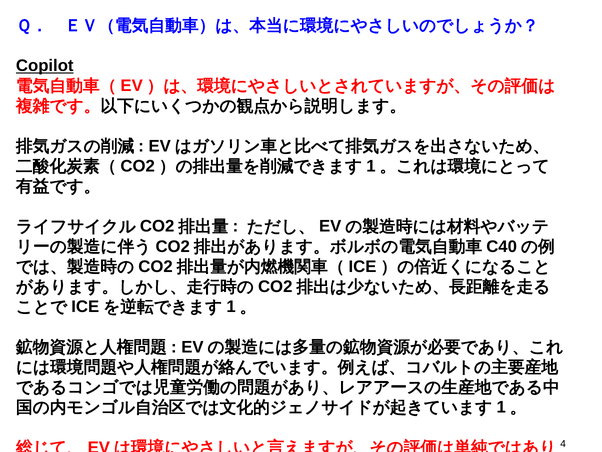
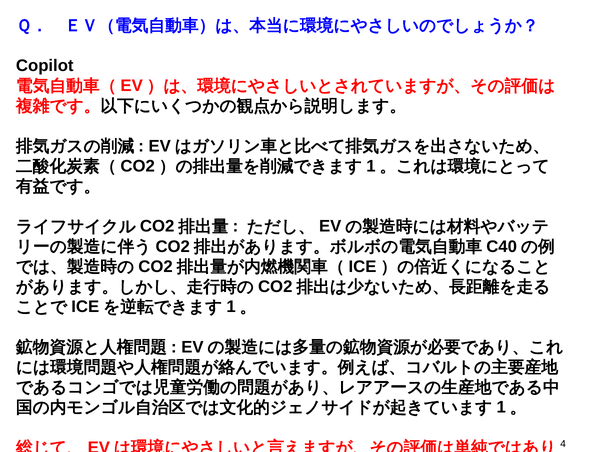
Copilot underline: present -> none
